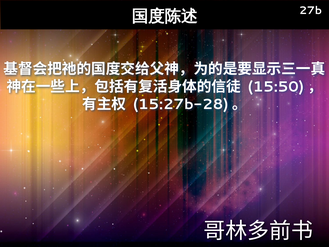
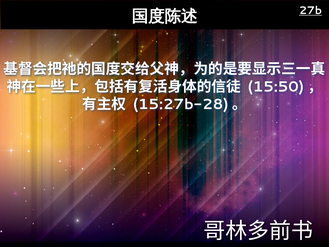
27b underline: none -> present
